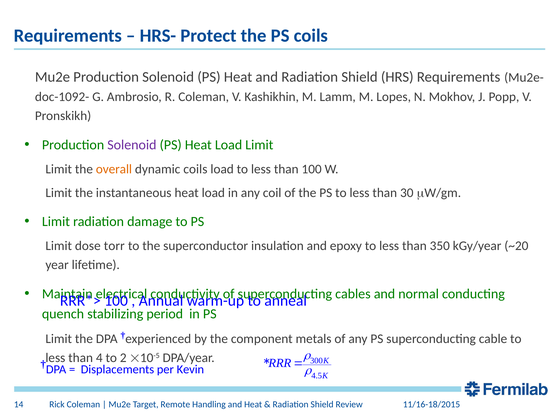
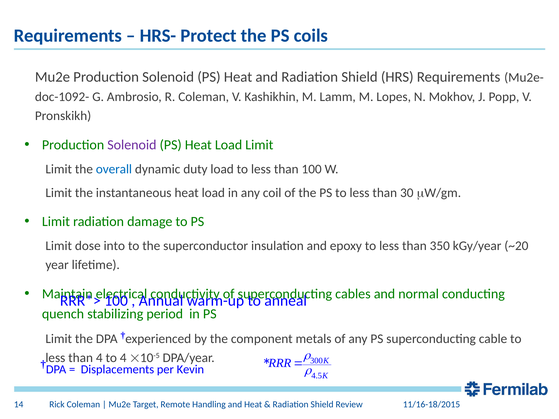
overall colour: orange -> blue
dynamic coils: coils -> duty
torr: torr -> into
to 2: 2 -> 4
